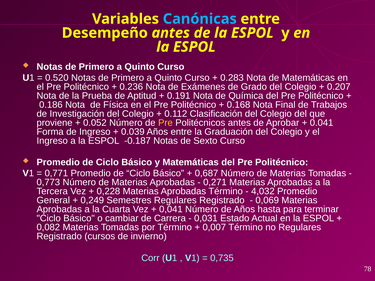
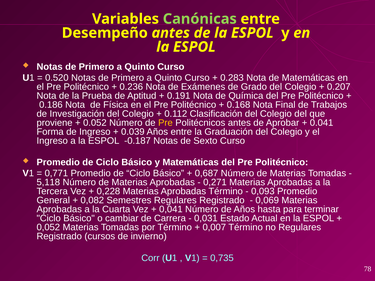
Canónicas colour: light blue -> light green
0,773: 0,773 -> 5,118
4,032: 4,032 -> 0,093
0,249: 0,249 -> 0,082
0,082: 0,082 -> 0,052
